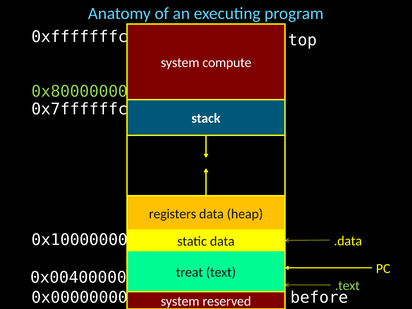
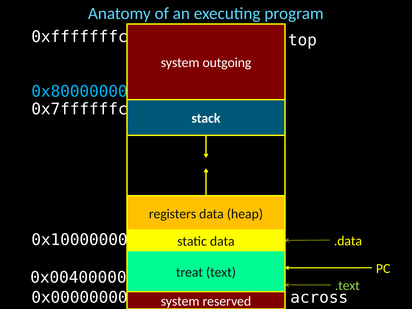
compute: compute -> outgoing
0x80000000 colour: light green -> light blue
before: before -> across
